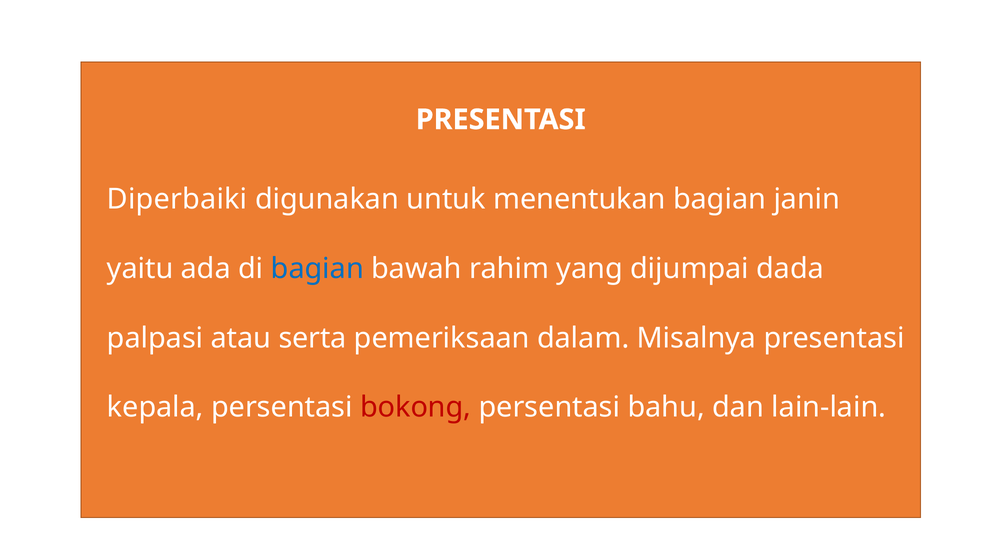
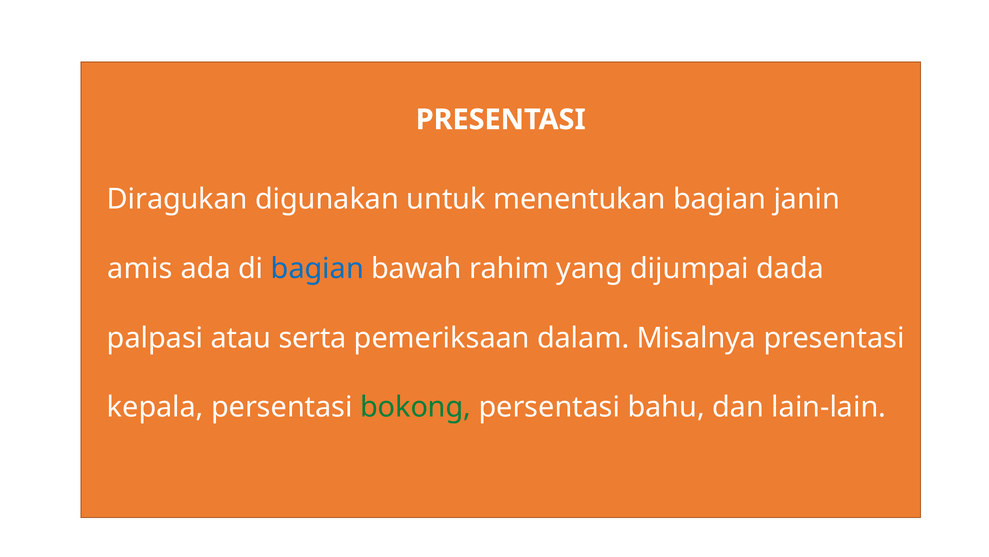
Diperbaiki: Diperbaiki -> Diragukan
yaitu: yaitu -> amis
bokong colour: red -> green
